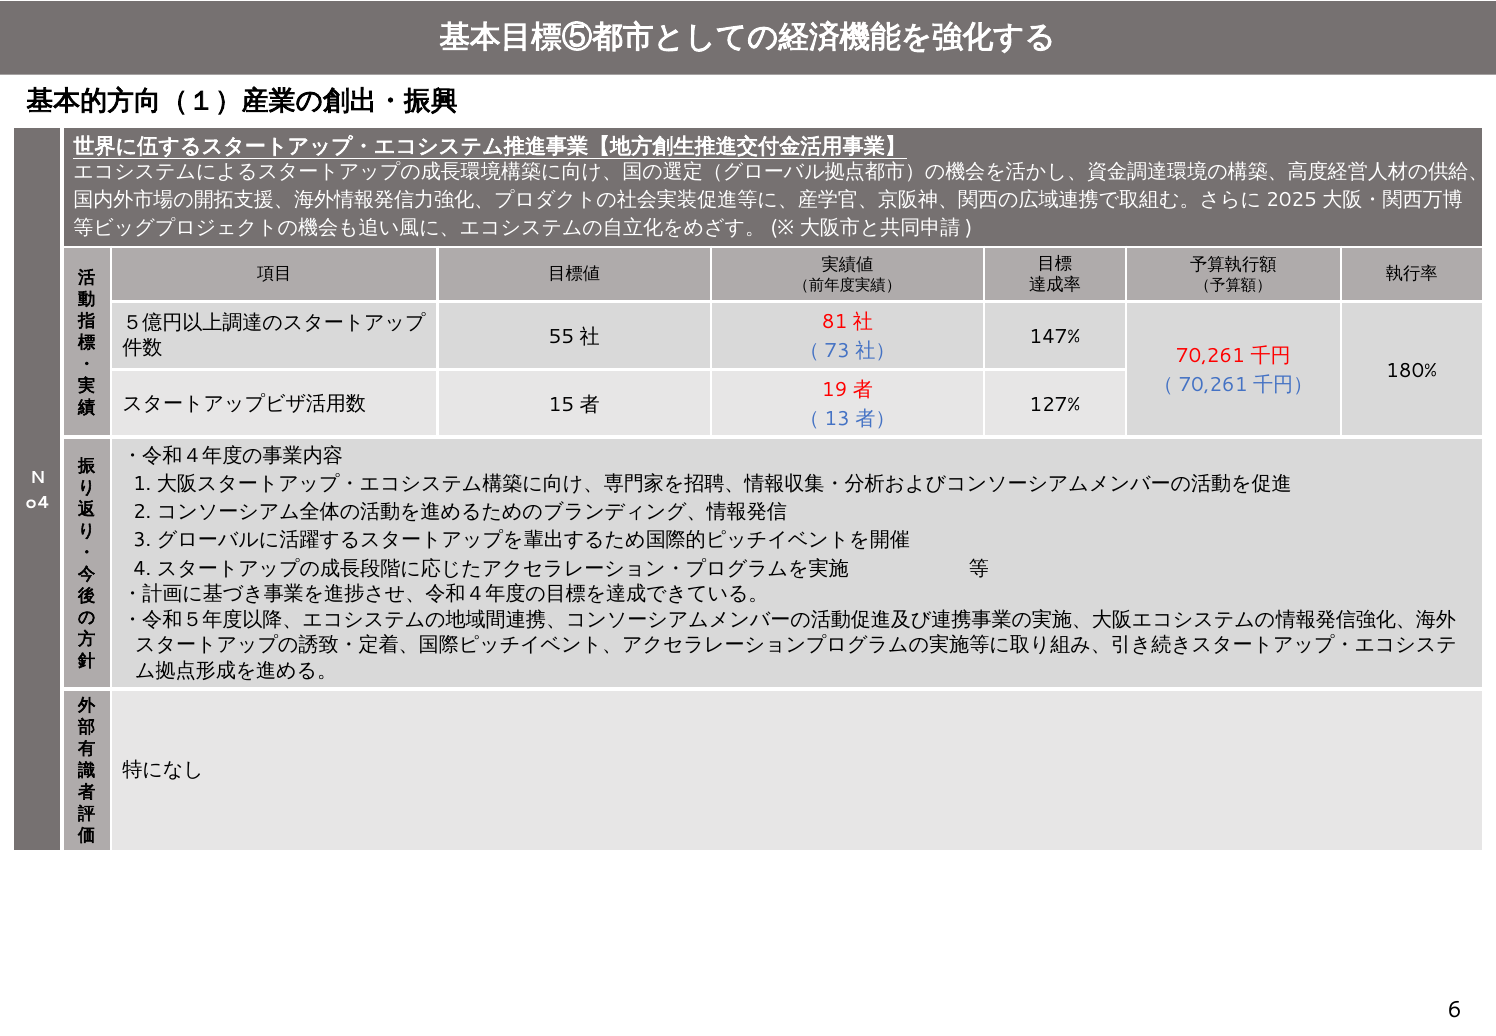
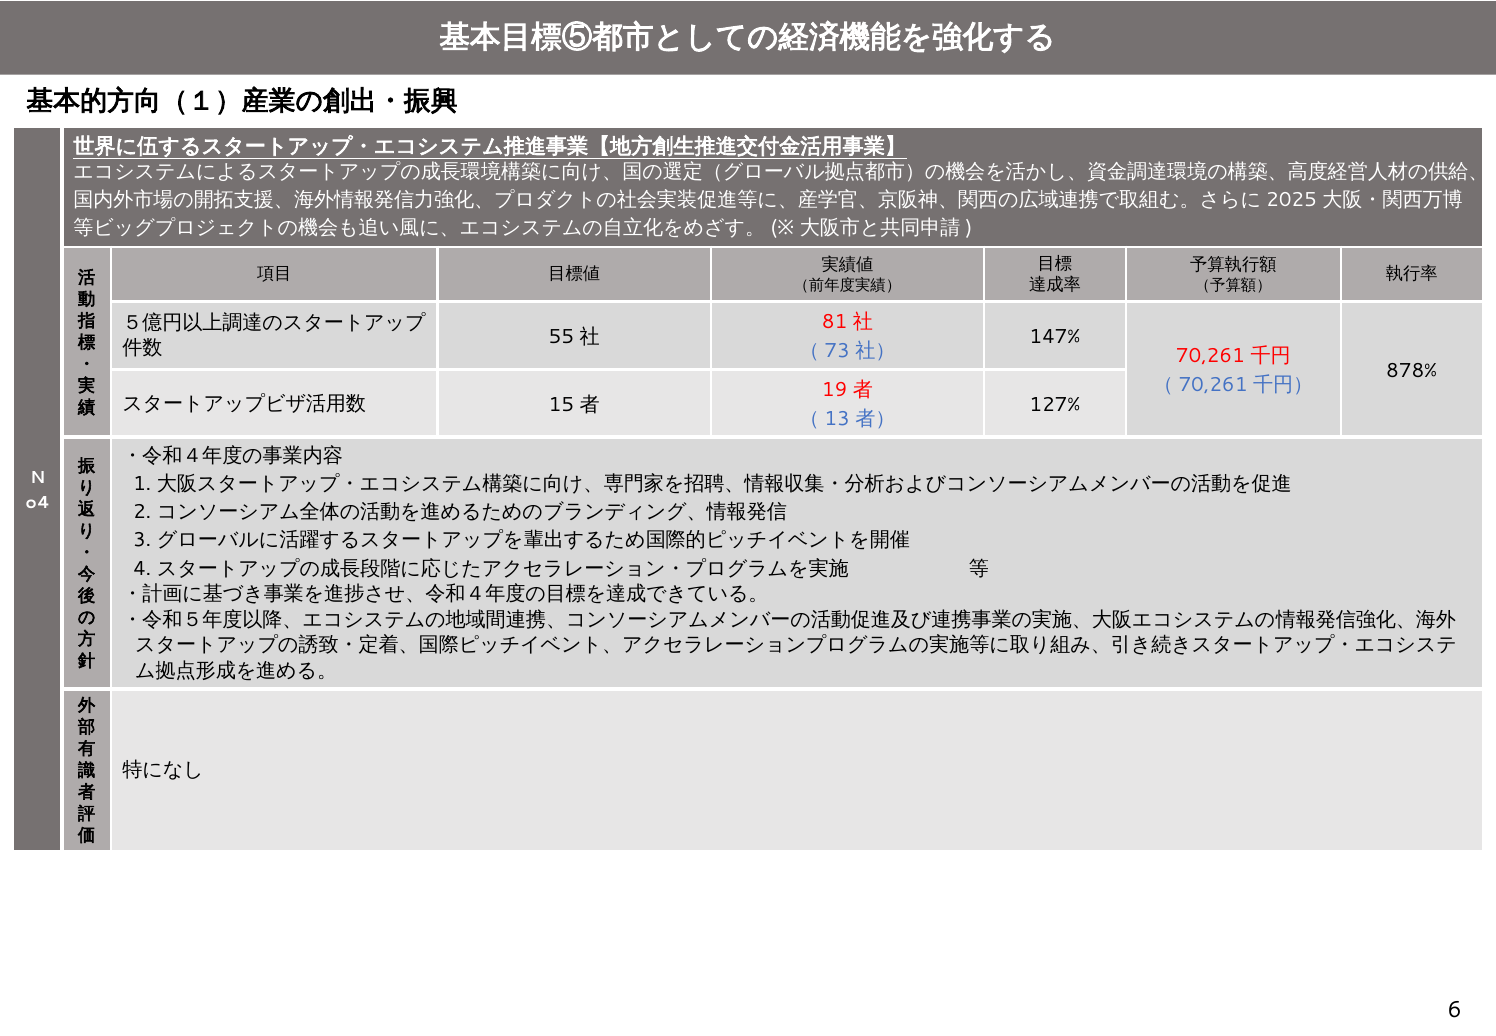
180%: 180% -> 878%
